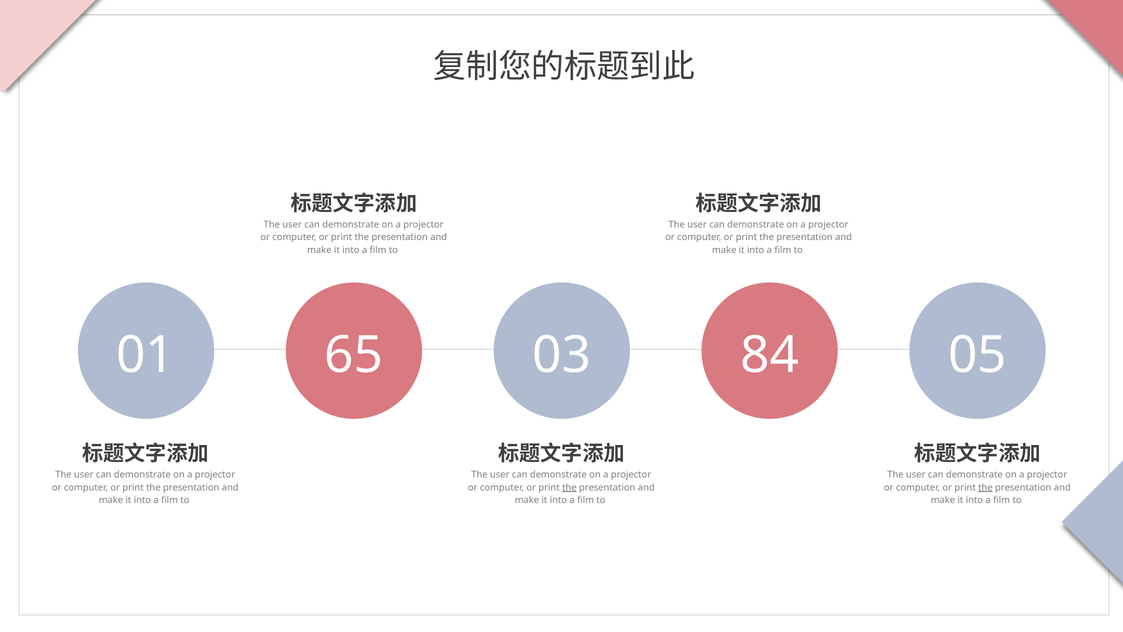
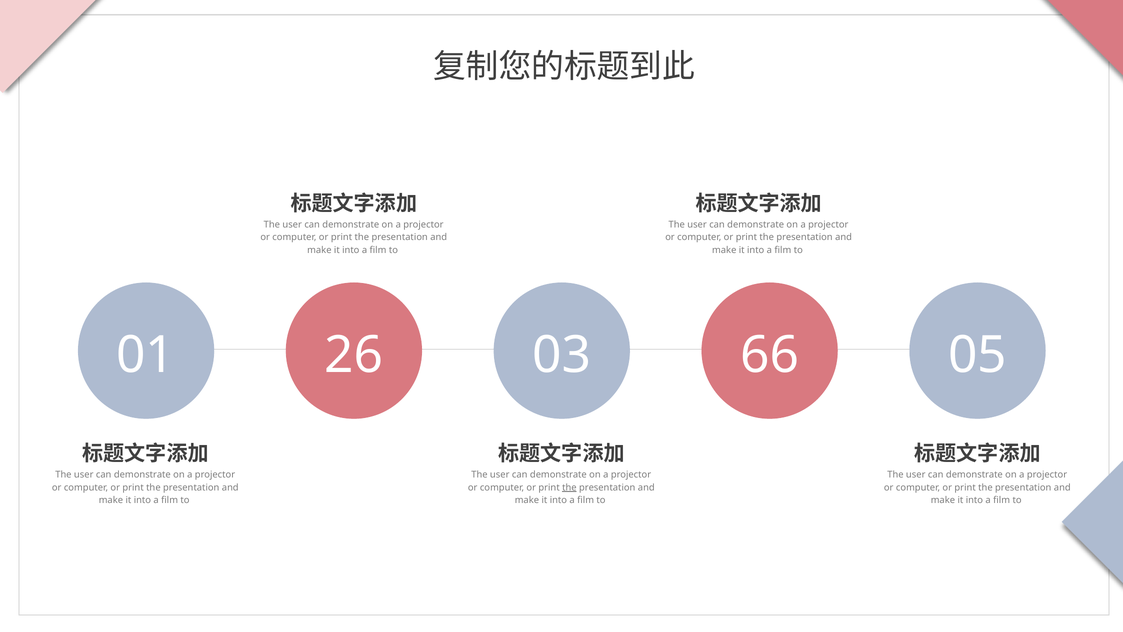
65: 65 -> 26
84: 84 -> 66
the at (985, 487) underline: present -> none
